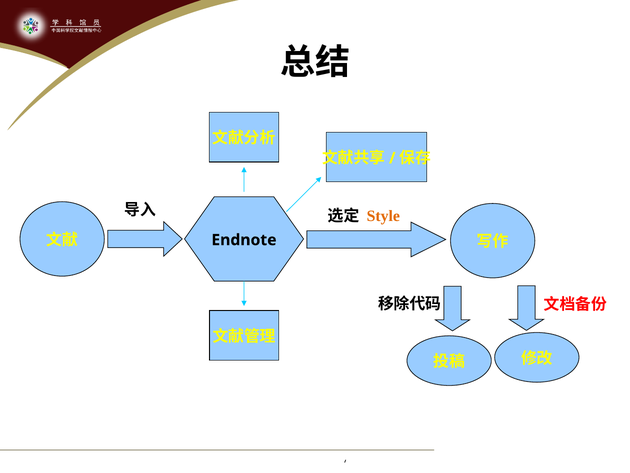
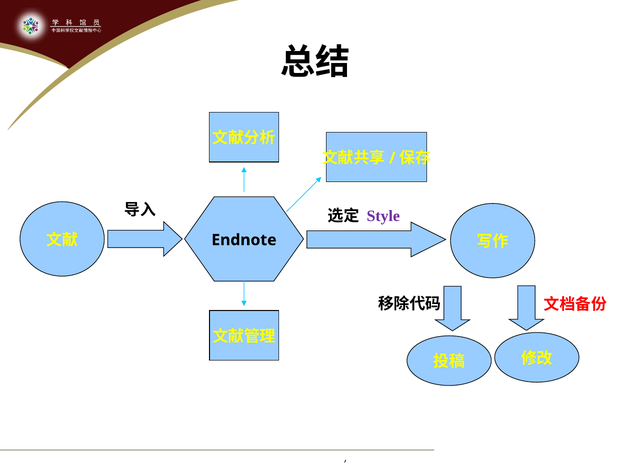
Style colour: orange -> purple
